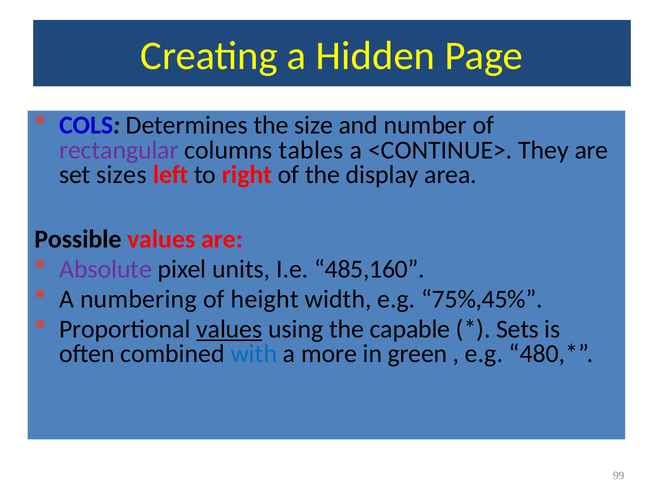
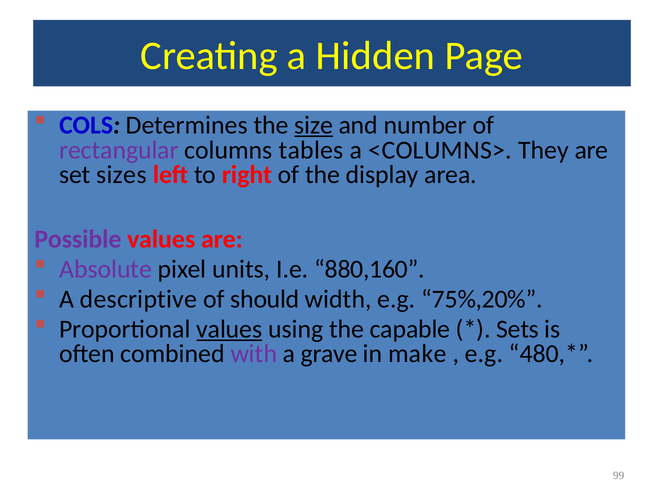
size underline: none -> present
<CONTINUE>: <CONTINUE> -> <COLUMNS>
Possible colour: black -> purple
485,160: 485,160 -> 880,160
numbering: numbering -> descriptive
height: height -> should
75%,45%: 75%,45% -> 75%,20%
with colour: blue -> purple
more: more -> grave
green: green -> make
